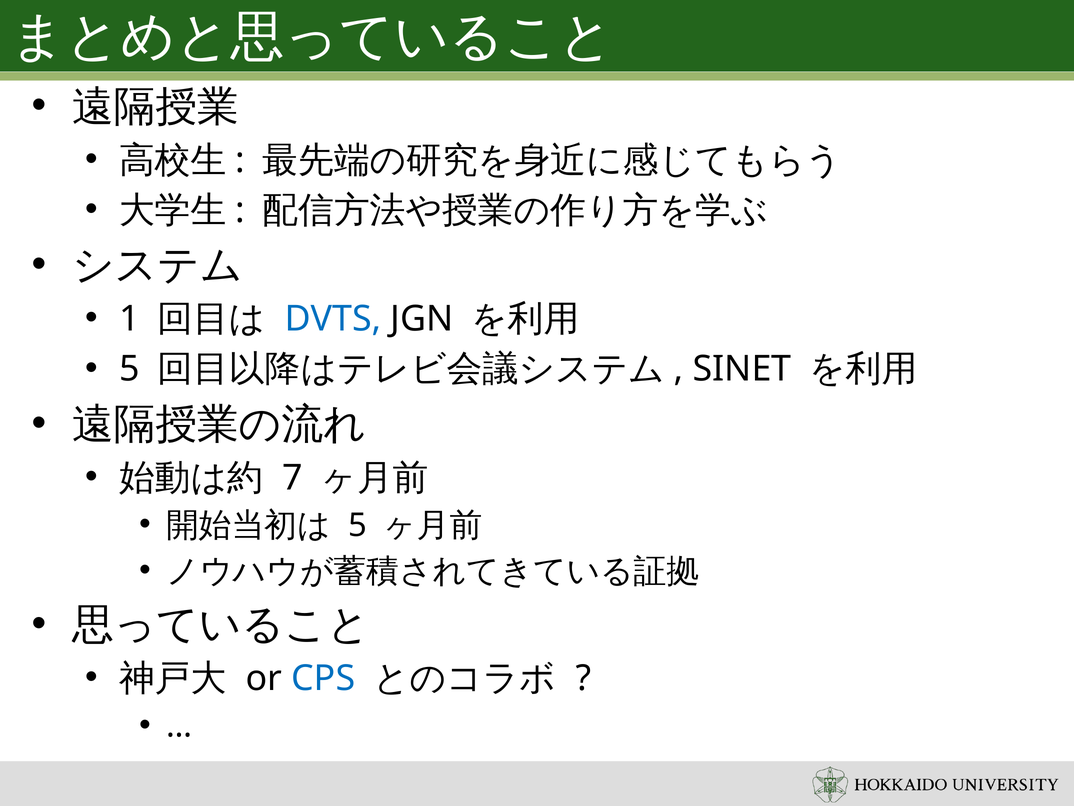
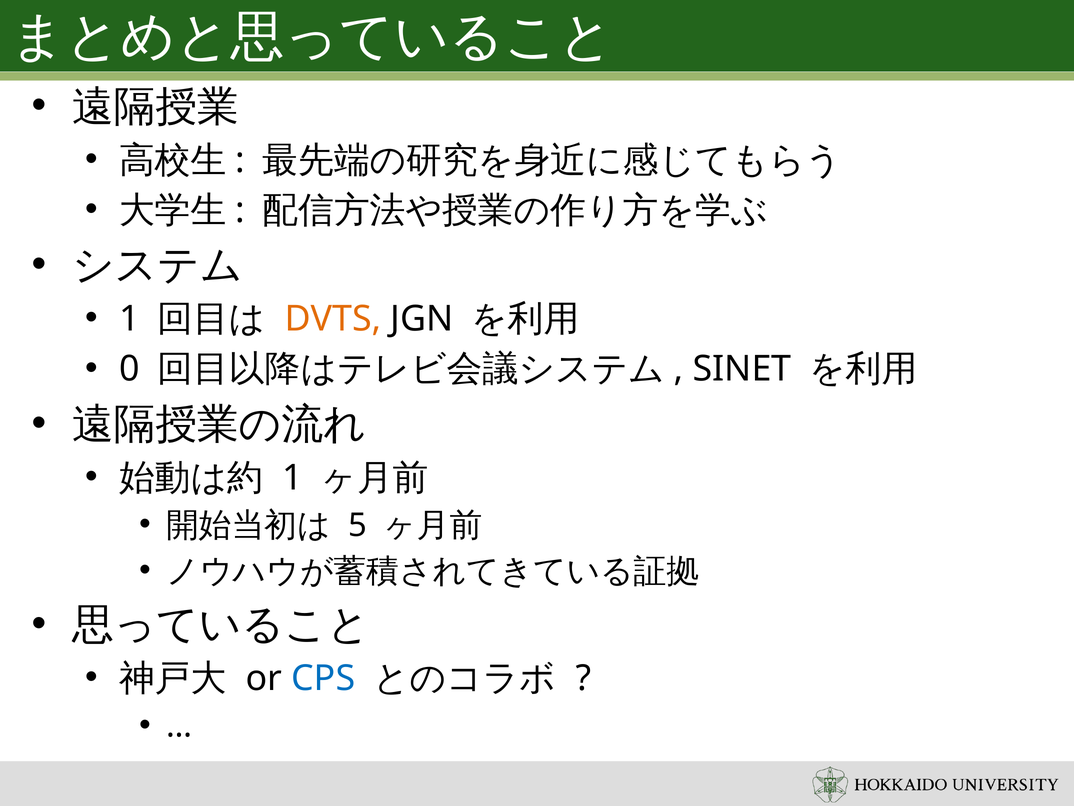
DVTS colour: blue -> orange
5 at (129, 369): 5 -> 0
7 at (293, 478): 7 -> 1
